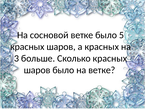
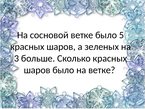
а красных: красных -> зеленых
